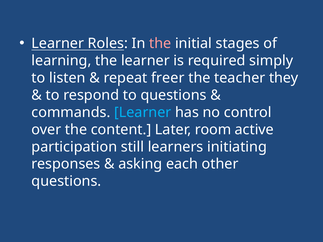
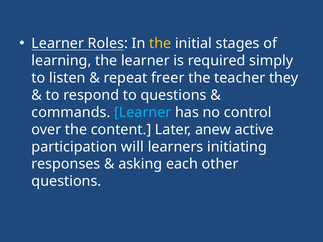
the at (160, 44) colour: pink -> yellow
room: room -> anew
still: still -> will
